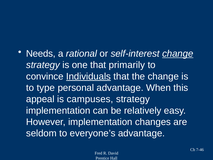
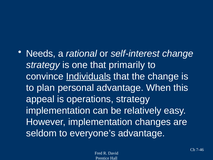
change at (178, 54) underline: present -> none
type: type -> plan
campuses: campuses -> operations
